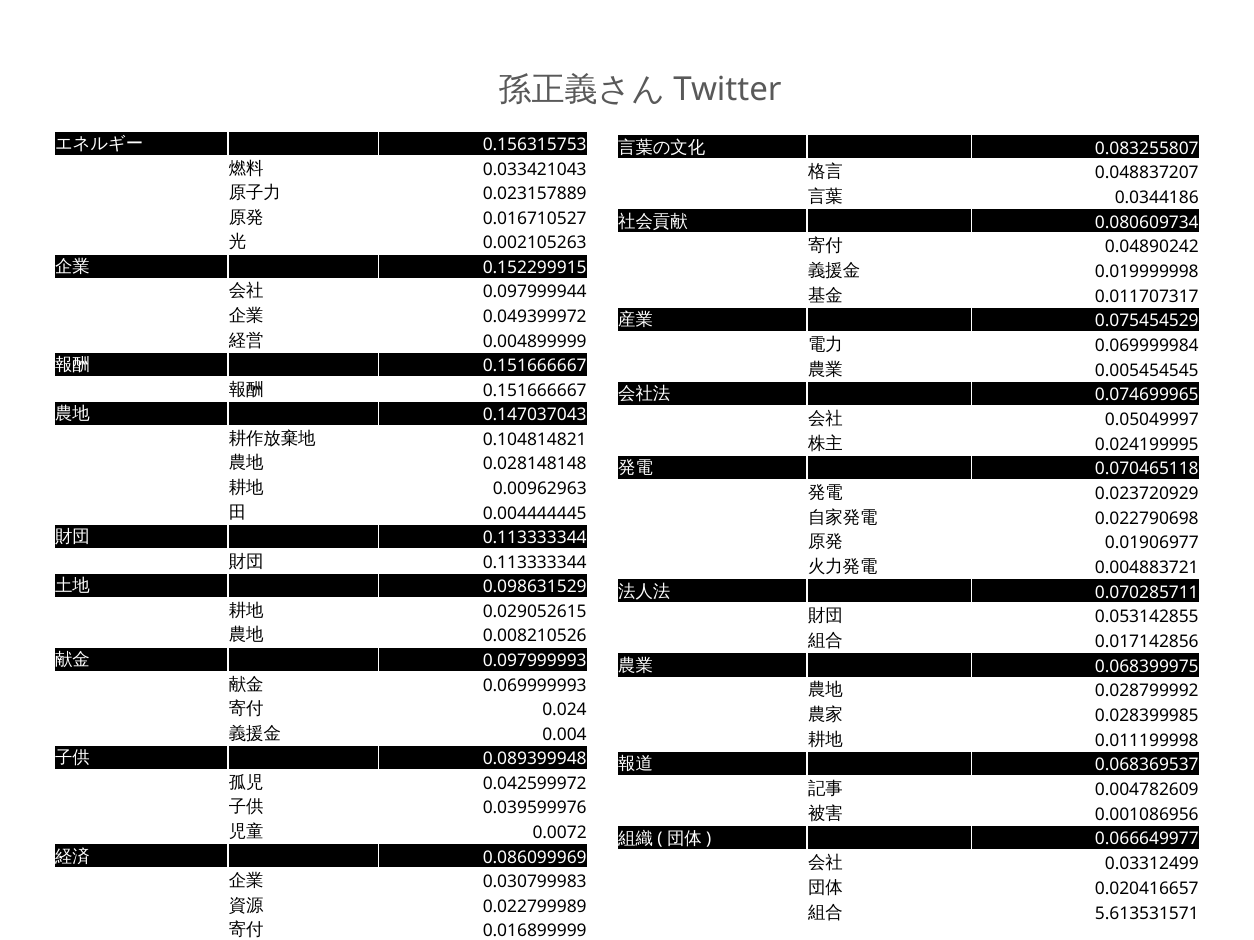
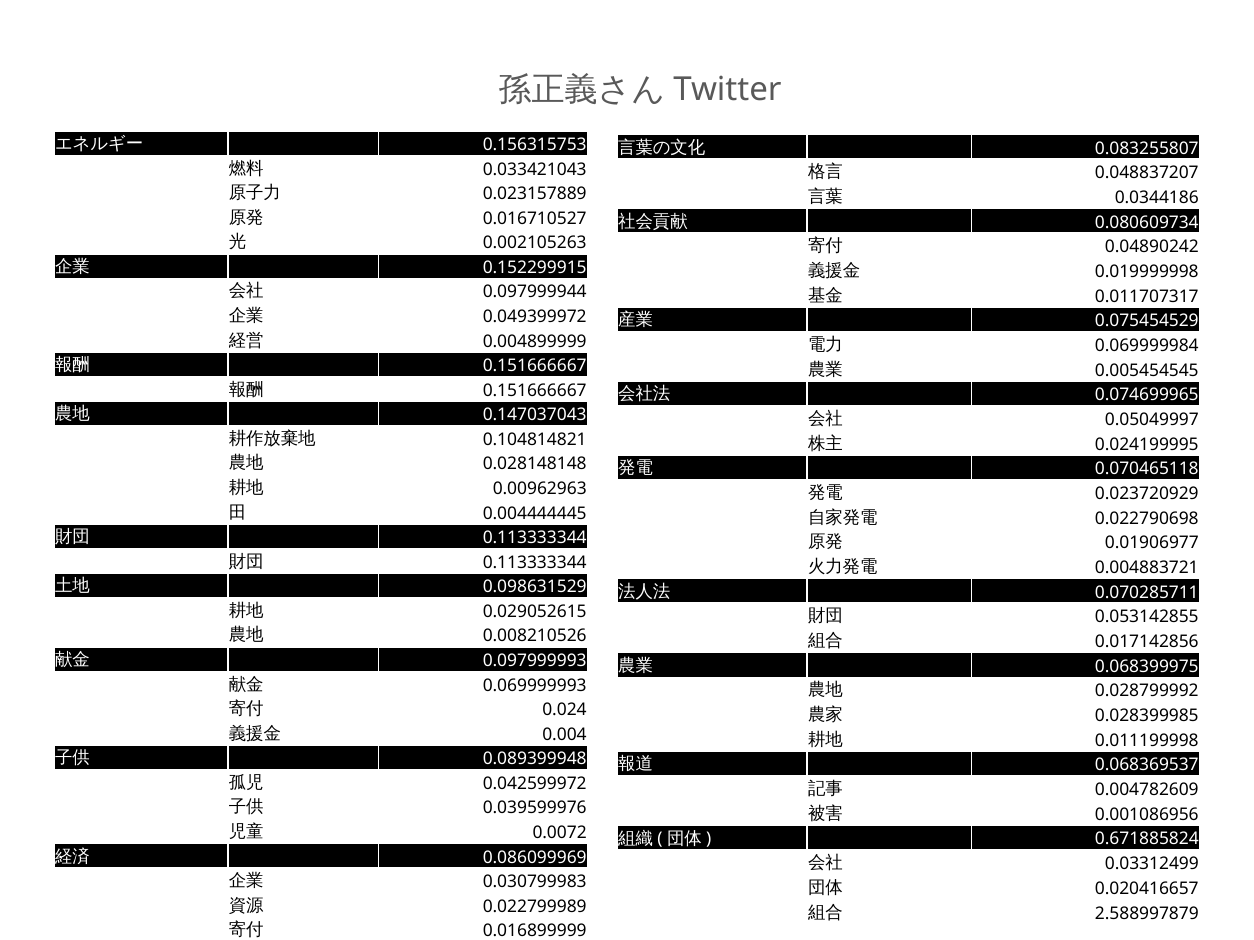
0.066649977: 0.066649977 -> 0.671885824
5.613531571: 5.613531571 -> 2.588997879
